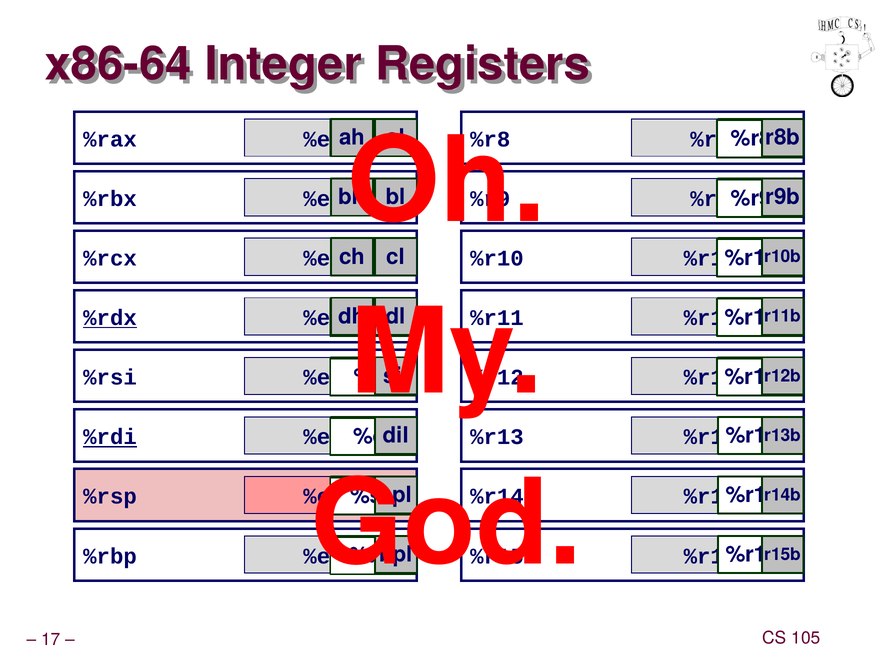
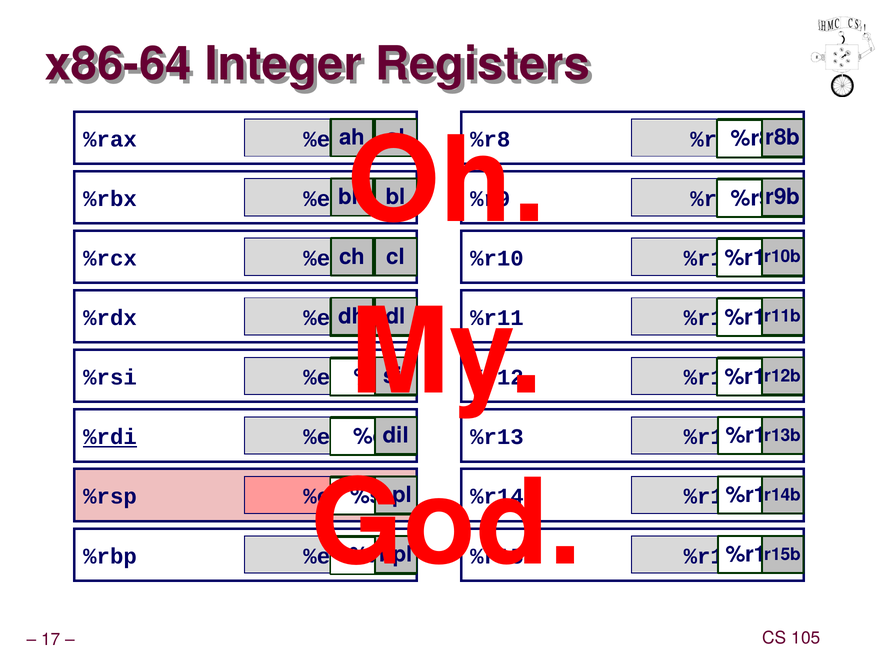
%rdx underline: present -> none
